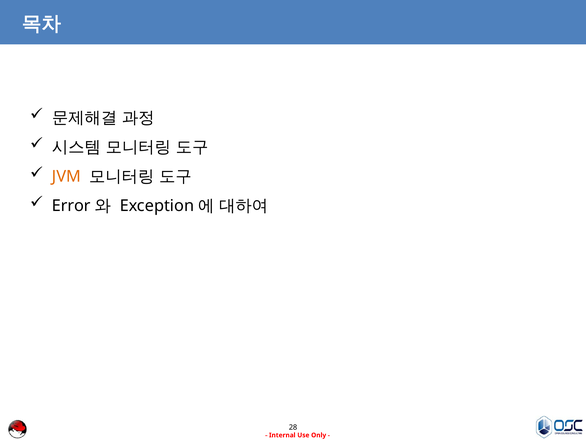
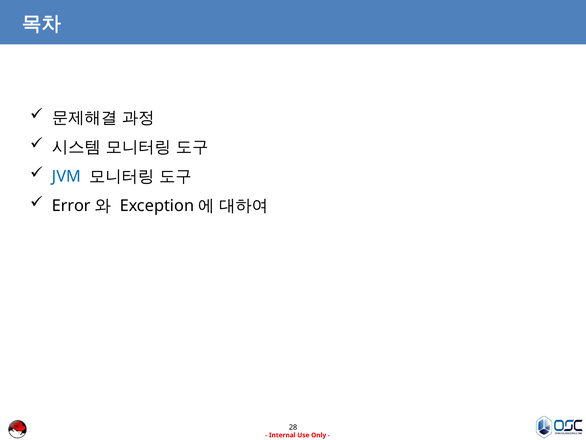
JVM colour: orange -> blue
